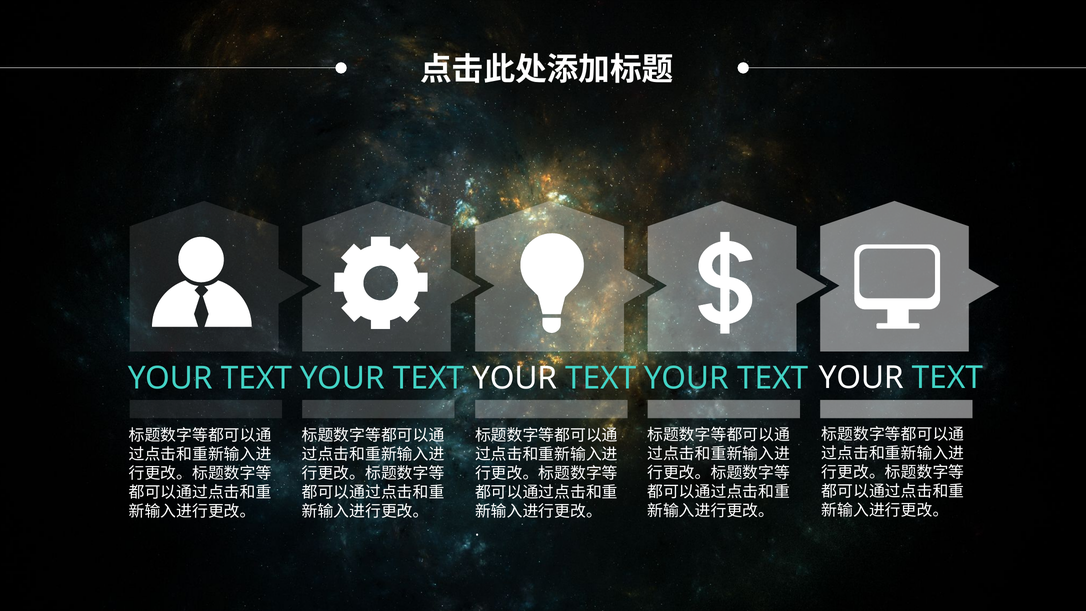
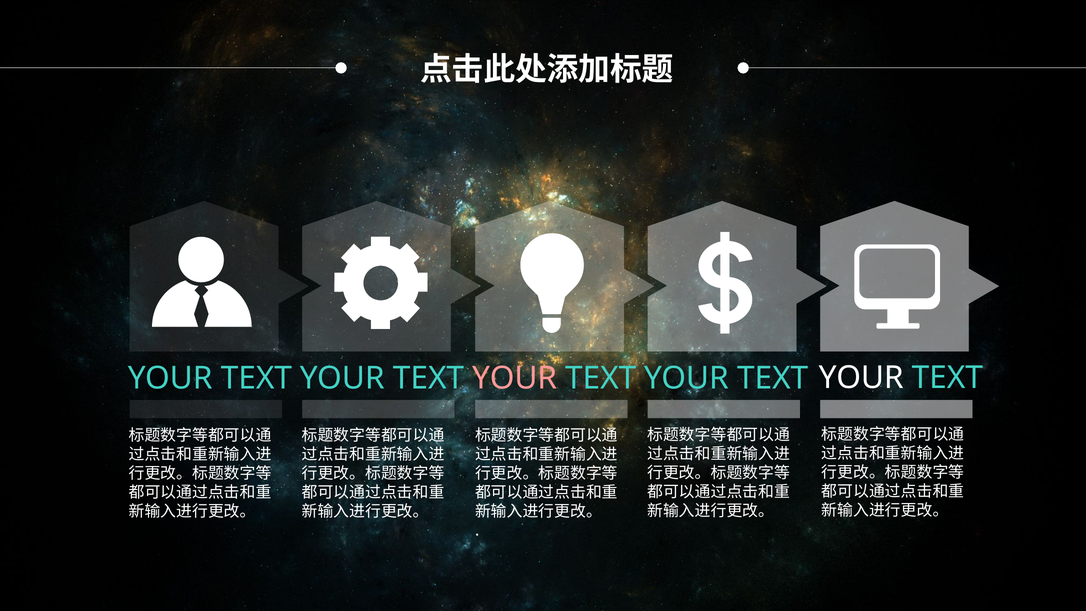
YOUR at (515, 378) colour: white -> pink
